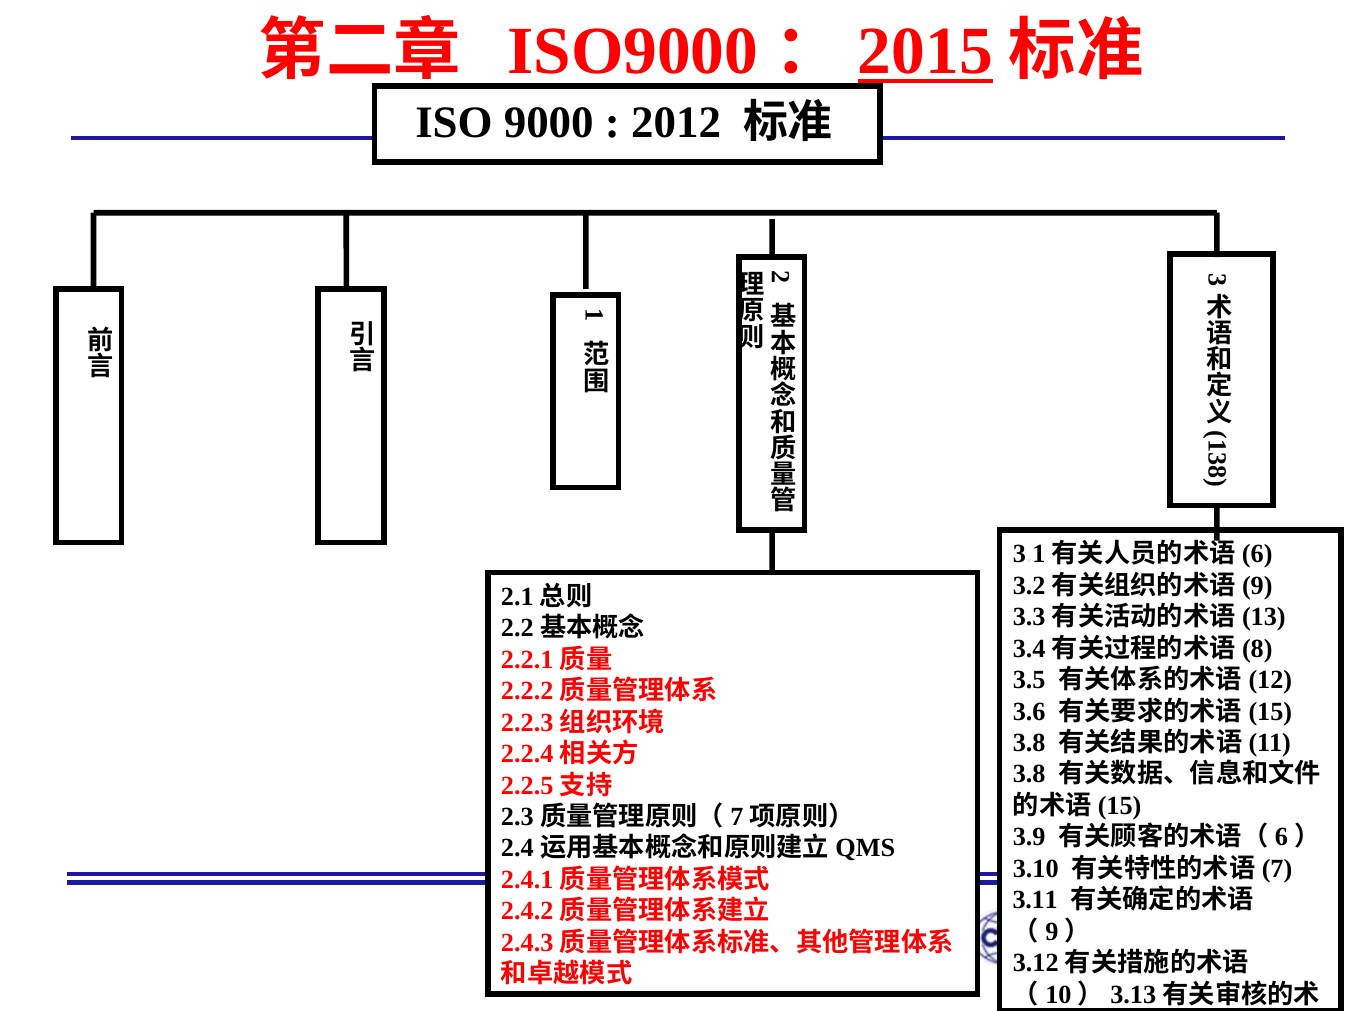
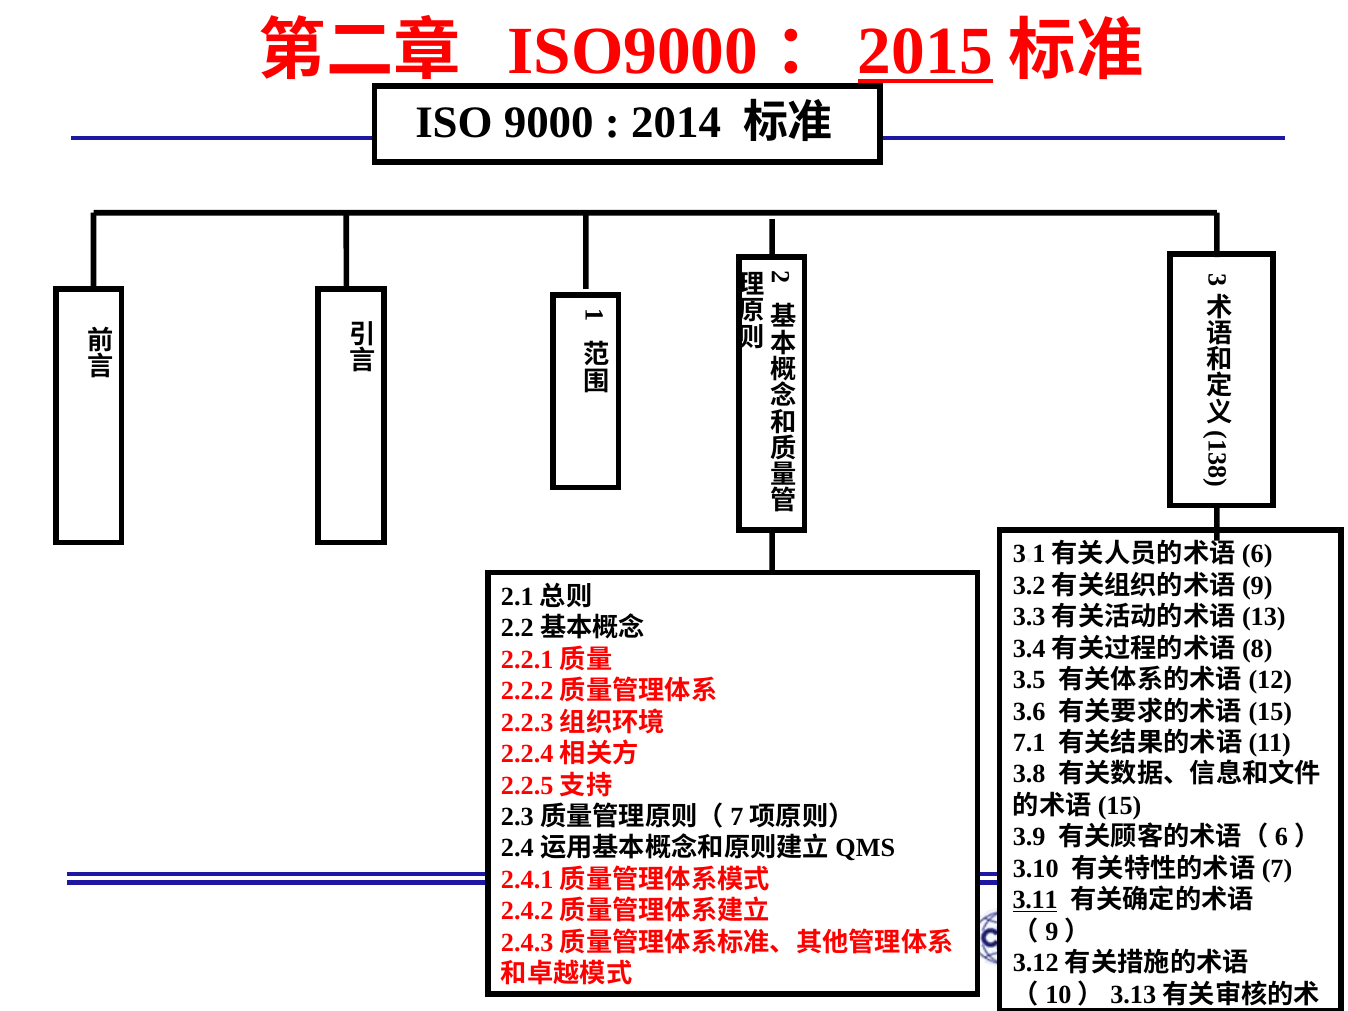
2012: 2012 -> 2014
3.8 at (1029, 743): 3.8 -> 7.1
3.11 underline: none -> present
